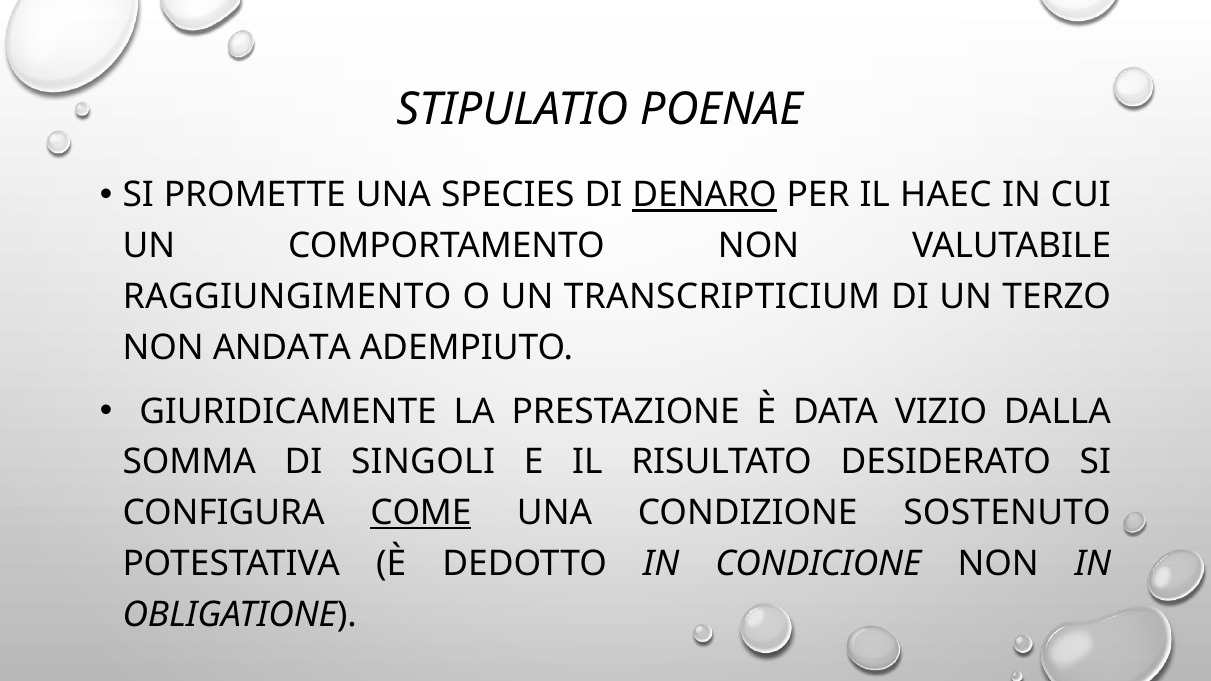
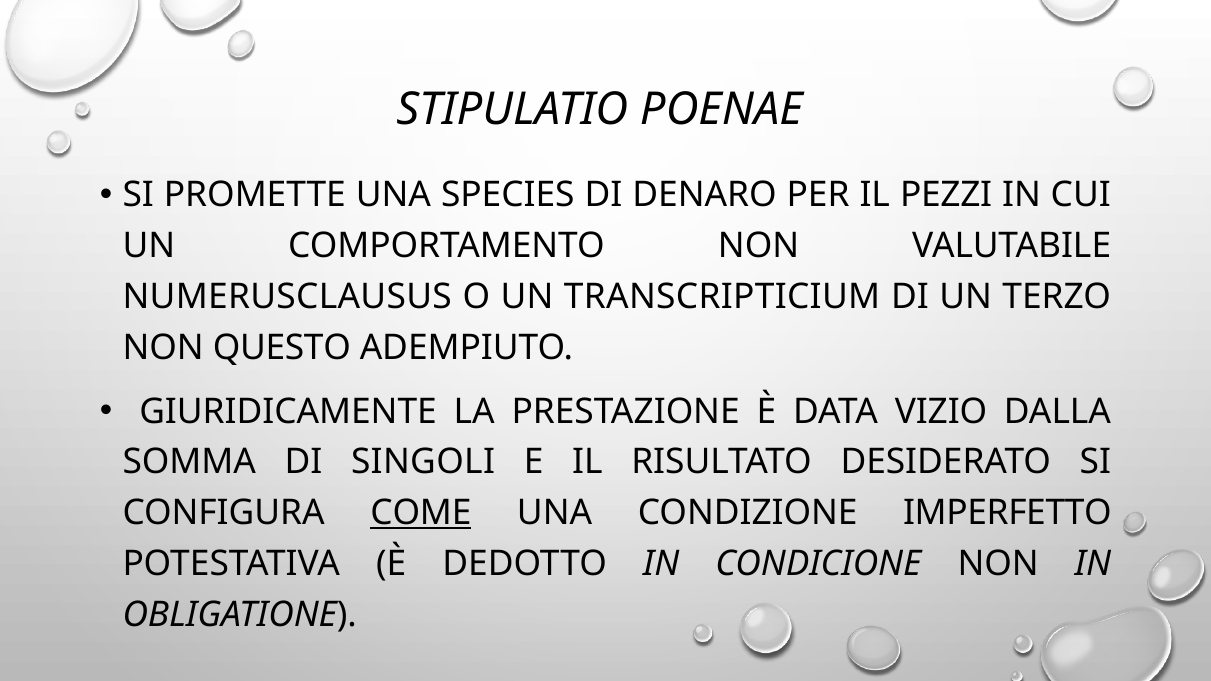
DENARO underline: present -> none
HAEC: HAEC -> PEZZI
RAGGIUNGIMENTO: RAGGIUNGIMENTO -> NUMERUSCLAUSUS
ANDATA: ANDATA -> QUESTO
SOSTENUTO: SOSTENUTO -> IMPERFETTO
